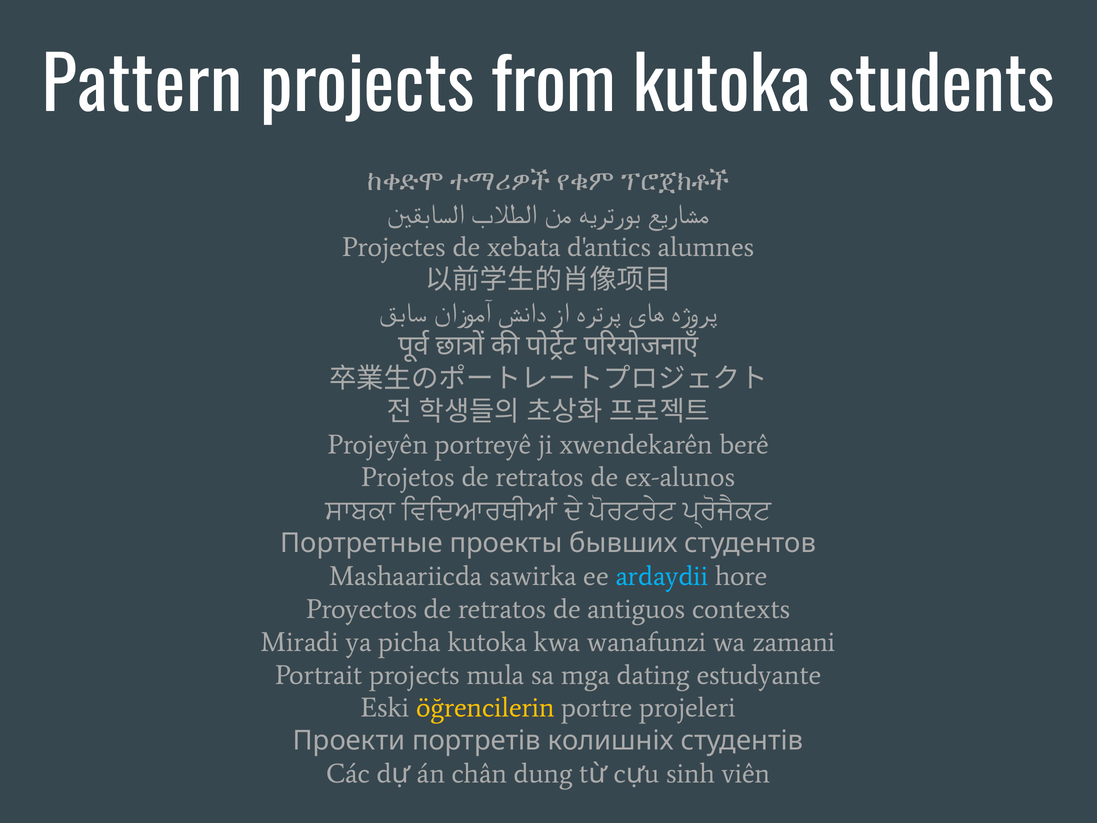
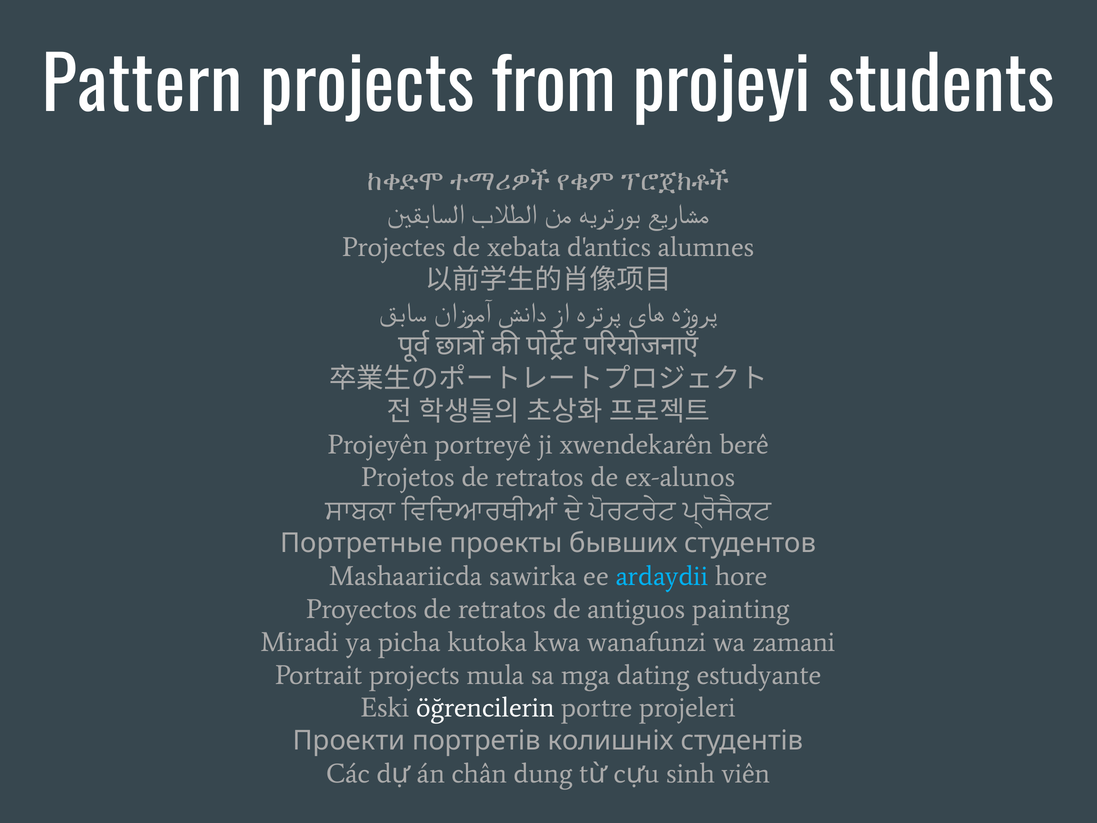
from kutoka: kutoka -> projeyi
contexts: contexts -> painting
öğrencilerin colour: yellow -> white
